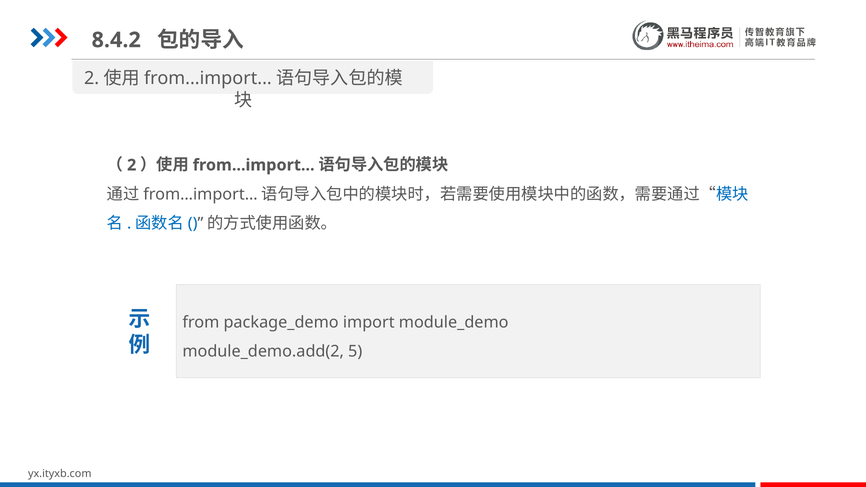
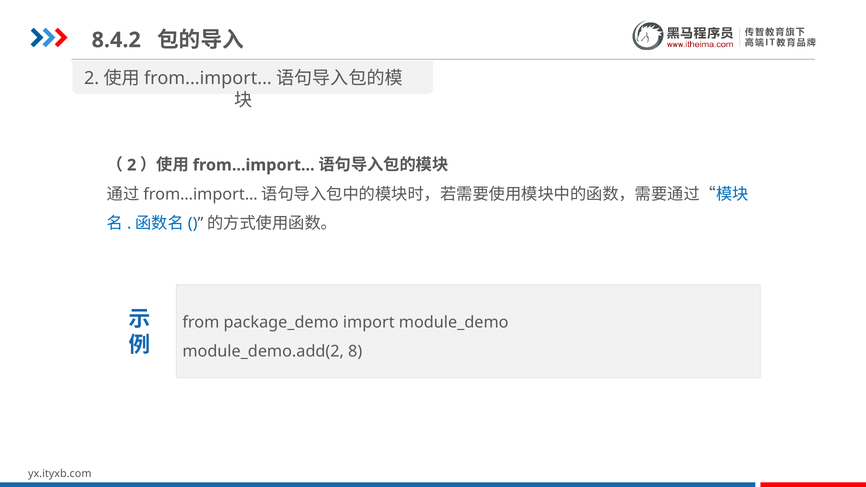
5: 5 -> 8
